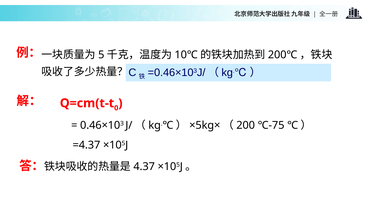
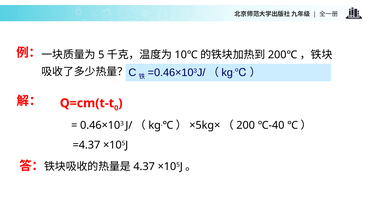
℃-75: ℃-75 -> ℃-40
